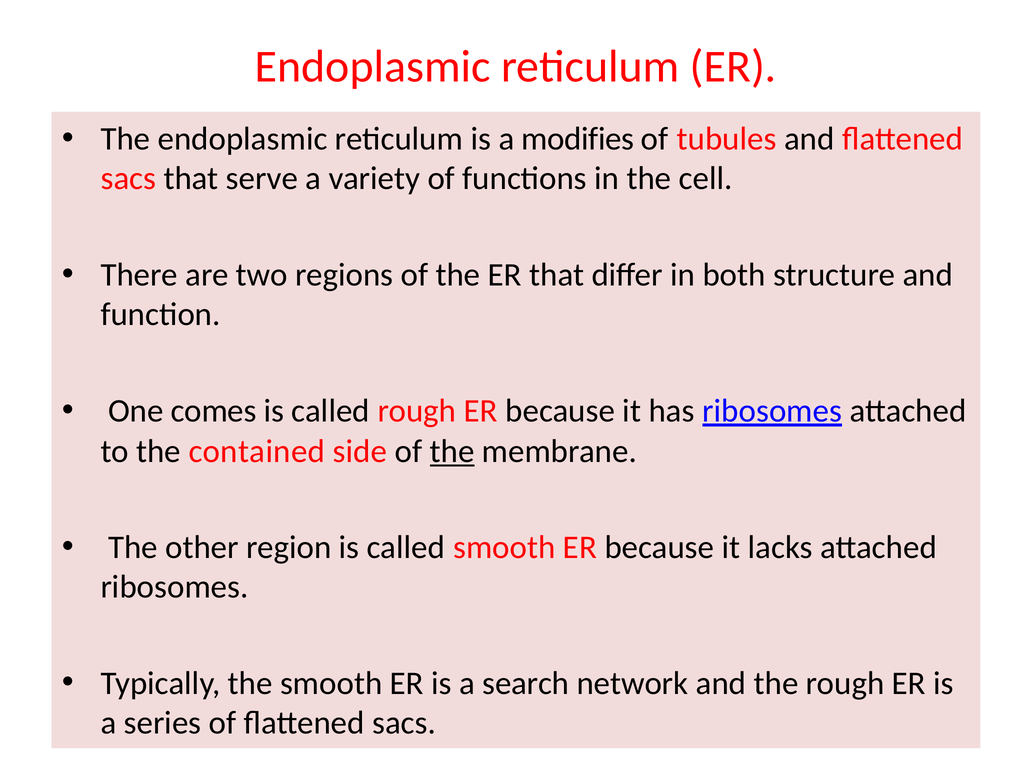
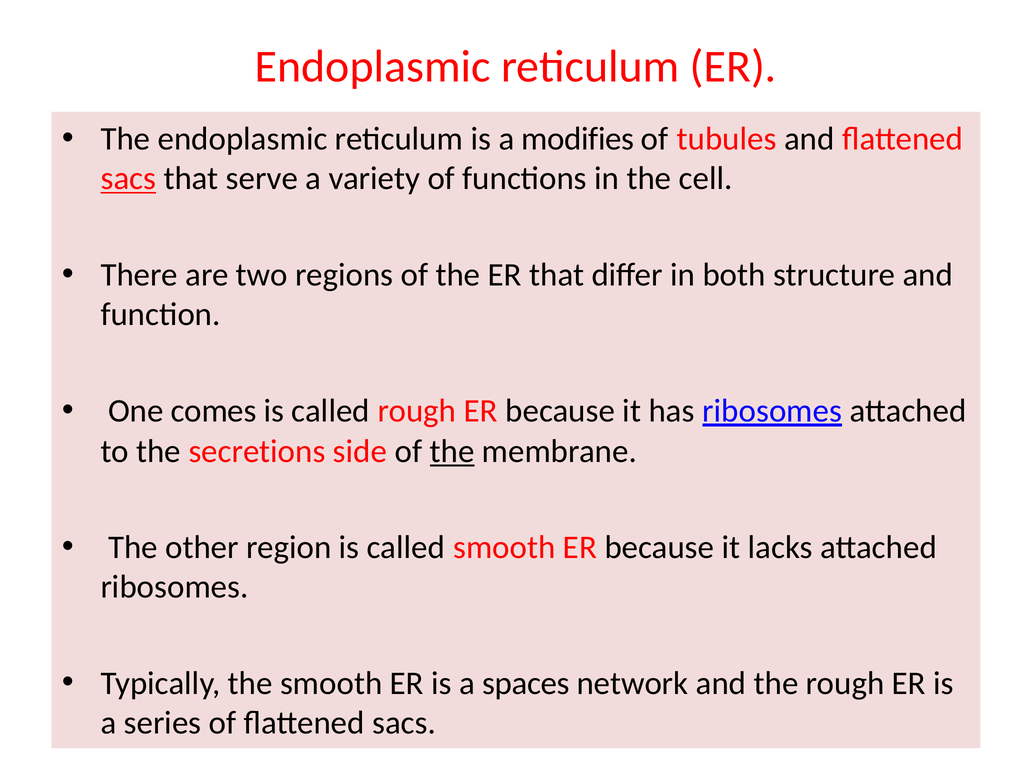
sacs at (128, 179) underline: none -> present
contained: contained -> secretions
search: search -> spaces
